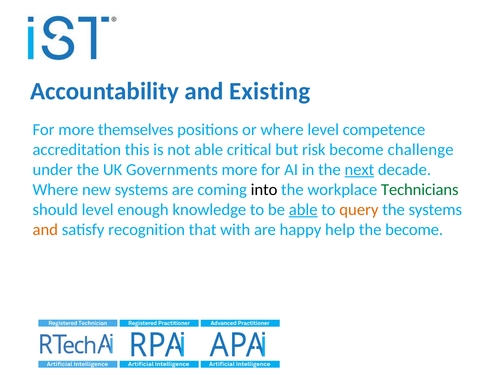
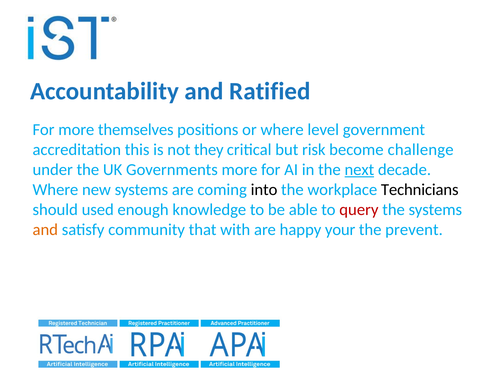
Existing: Existing -> Ratified
competence: competence -> government
not able: able -> they
Technicians colour: green -> black
should level: level -> used
able at (303, 210) underline: present -> none
query colour: orange -> red
recognition: recognition -> community
help: help -> your
the become: become -> prevent
